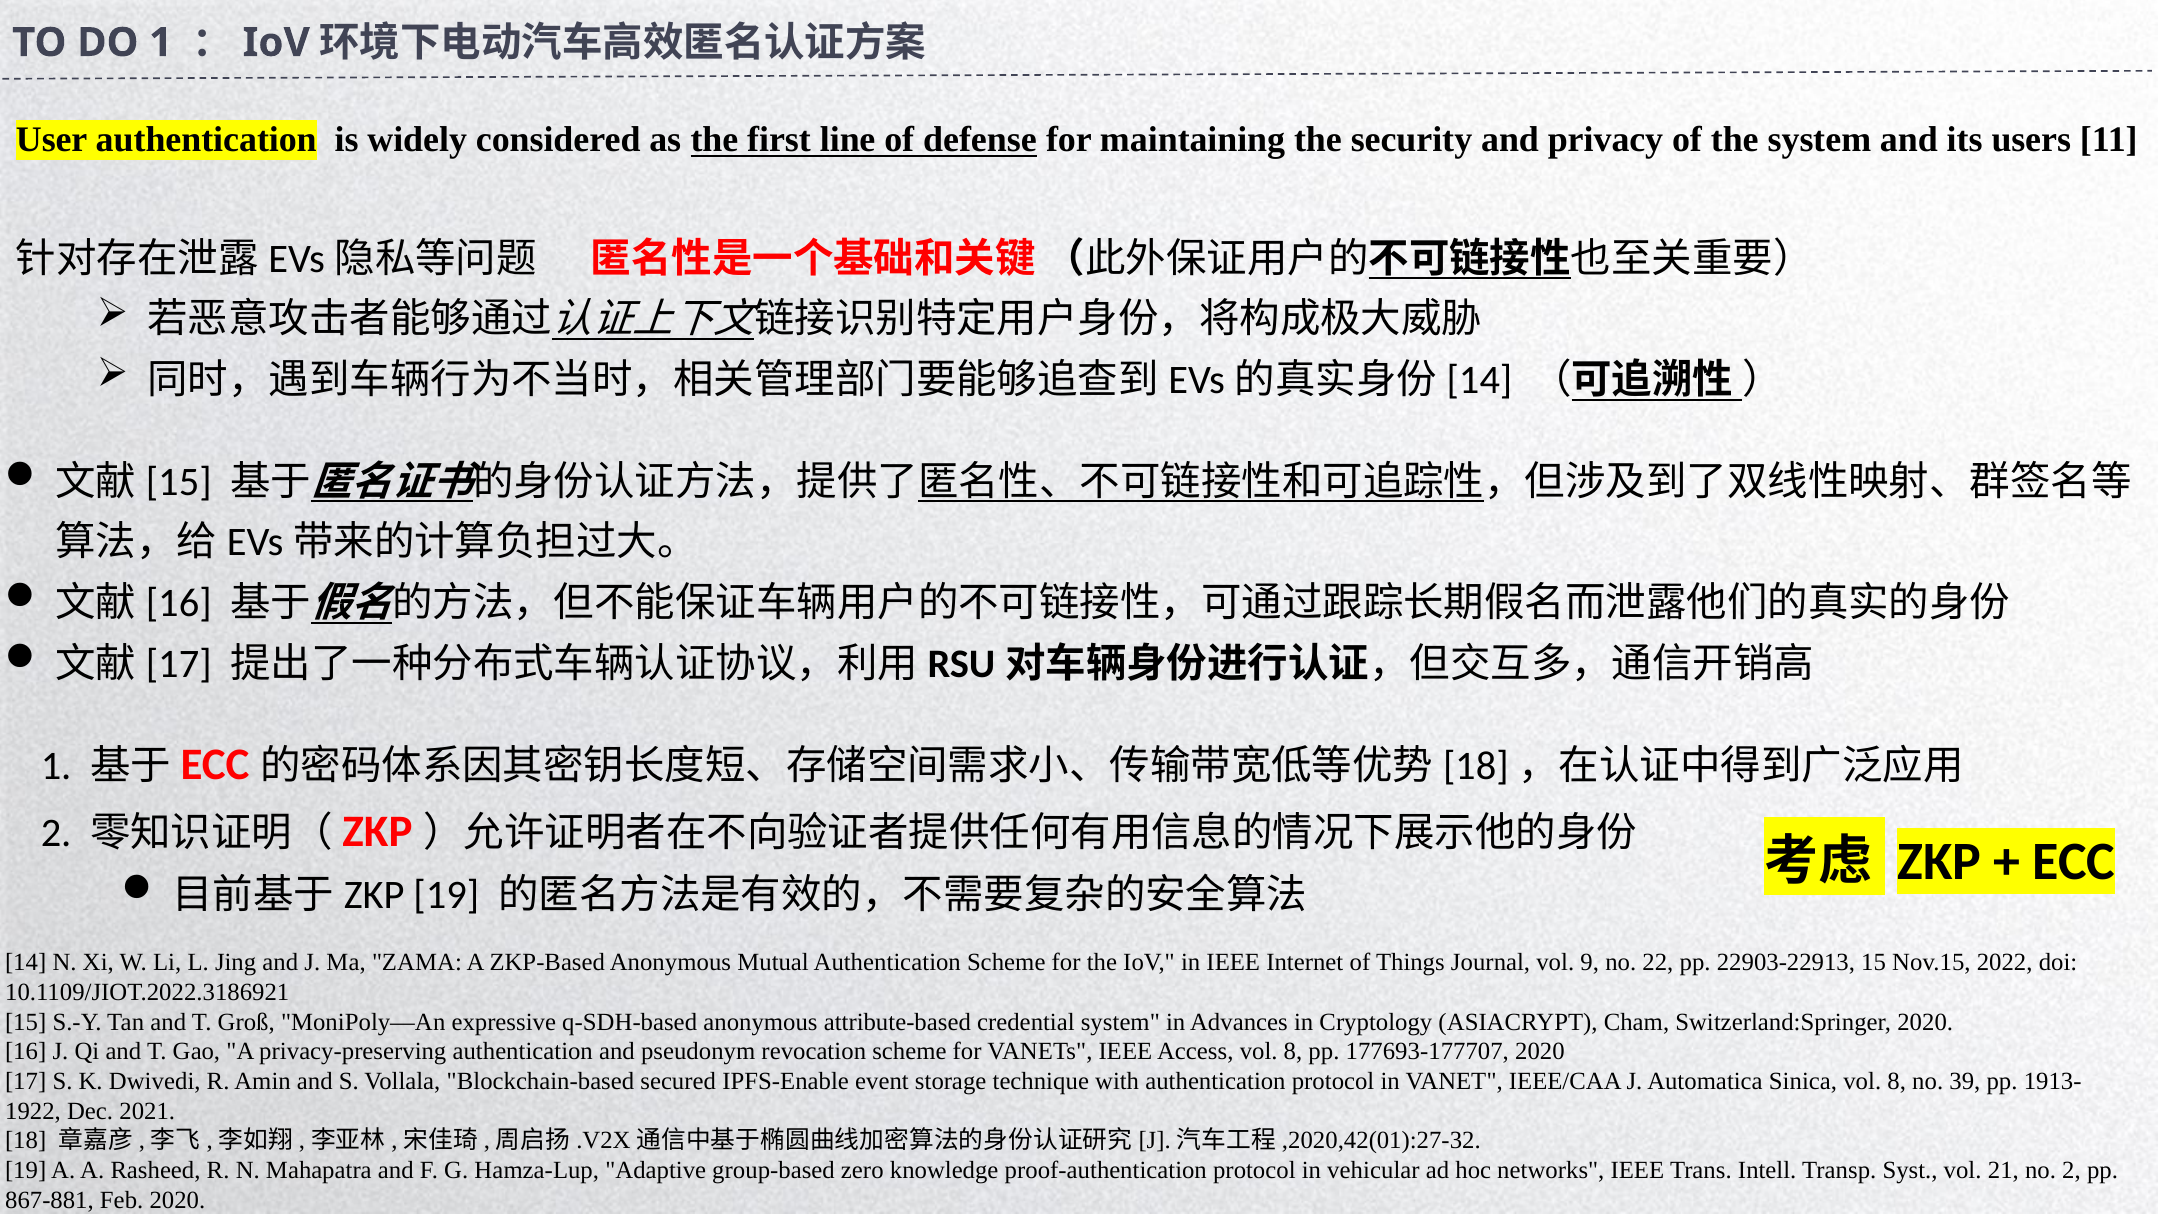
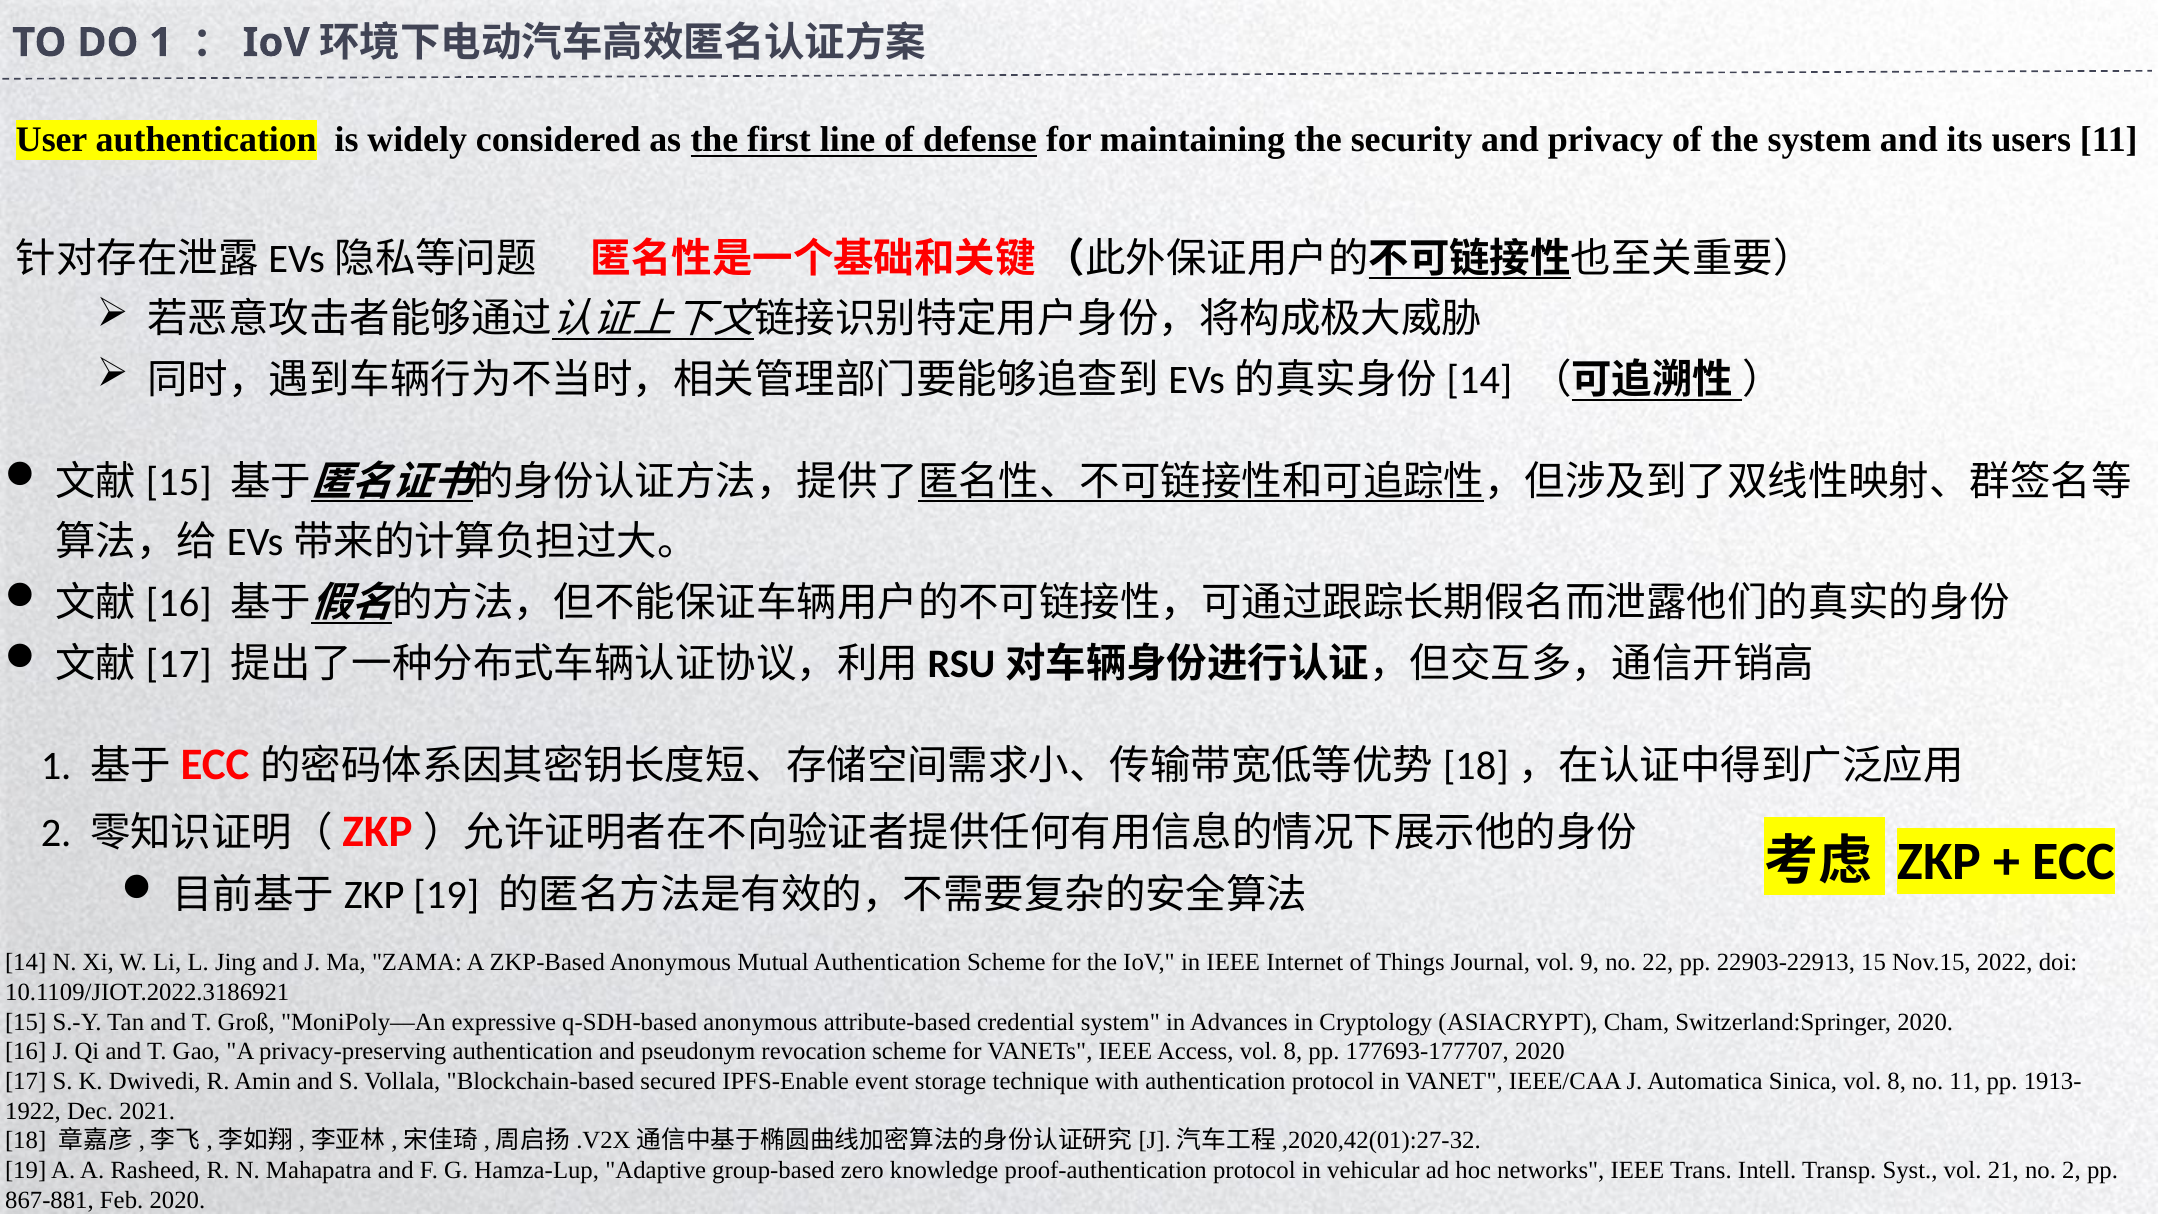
no 39: 39 -> 11
